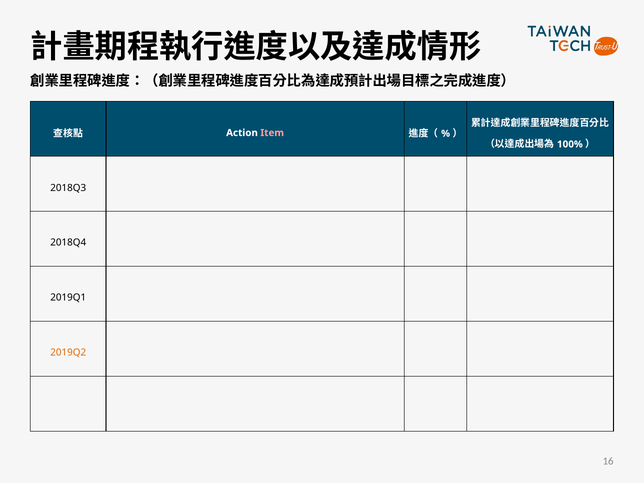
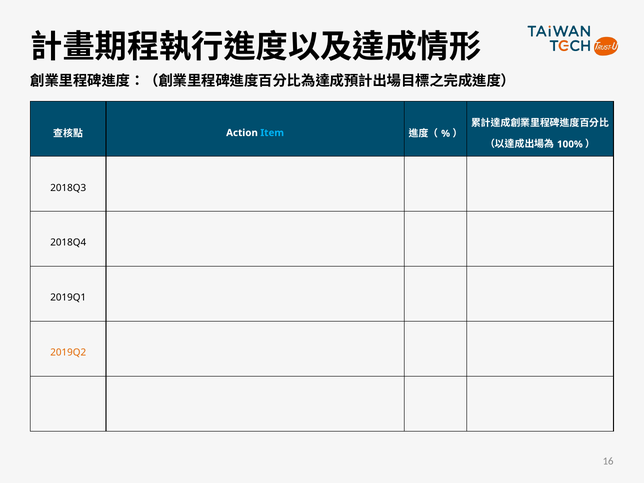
Item colour: pink -> light blue
